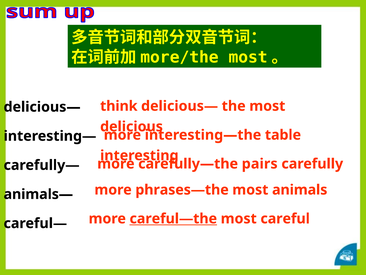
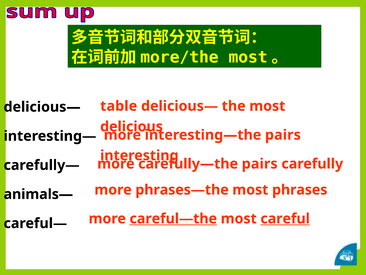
think: think -> table
interesting—the table: table -> pairs
animals: animals -> phrases
careful underline: none -> present
